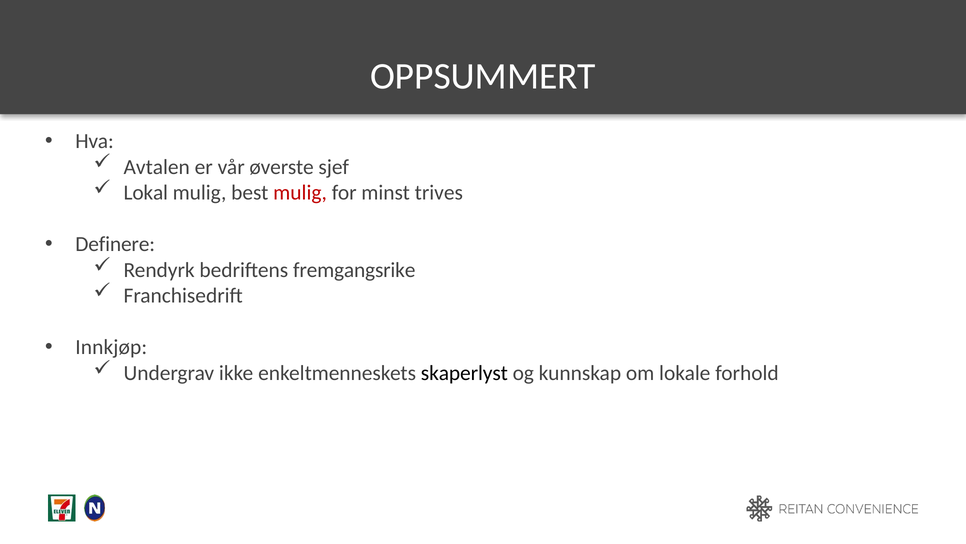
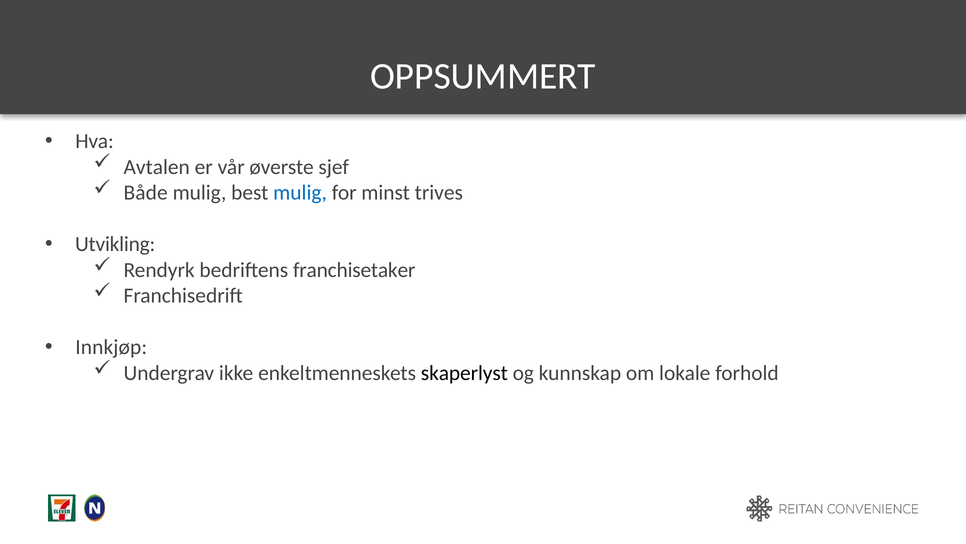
Lokal: Lokal -> Både
mulig at (300, 193) colour: red -> blue
Definere: Definere -> Utvikling
fremgangsrike: fremgangsrike -> franchisetaker
